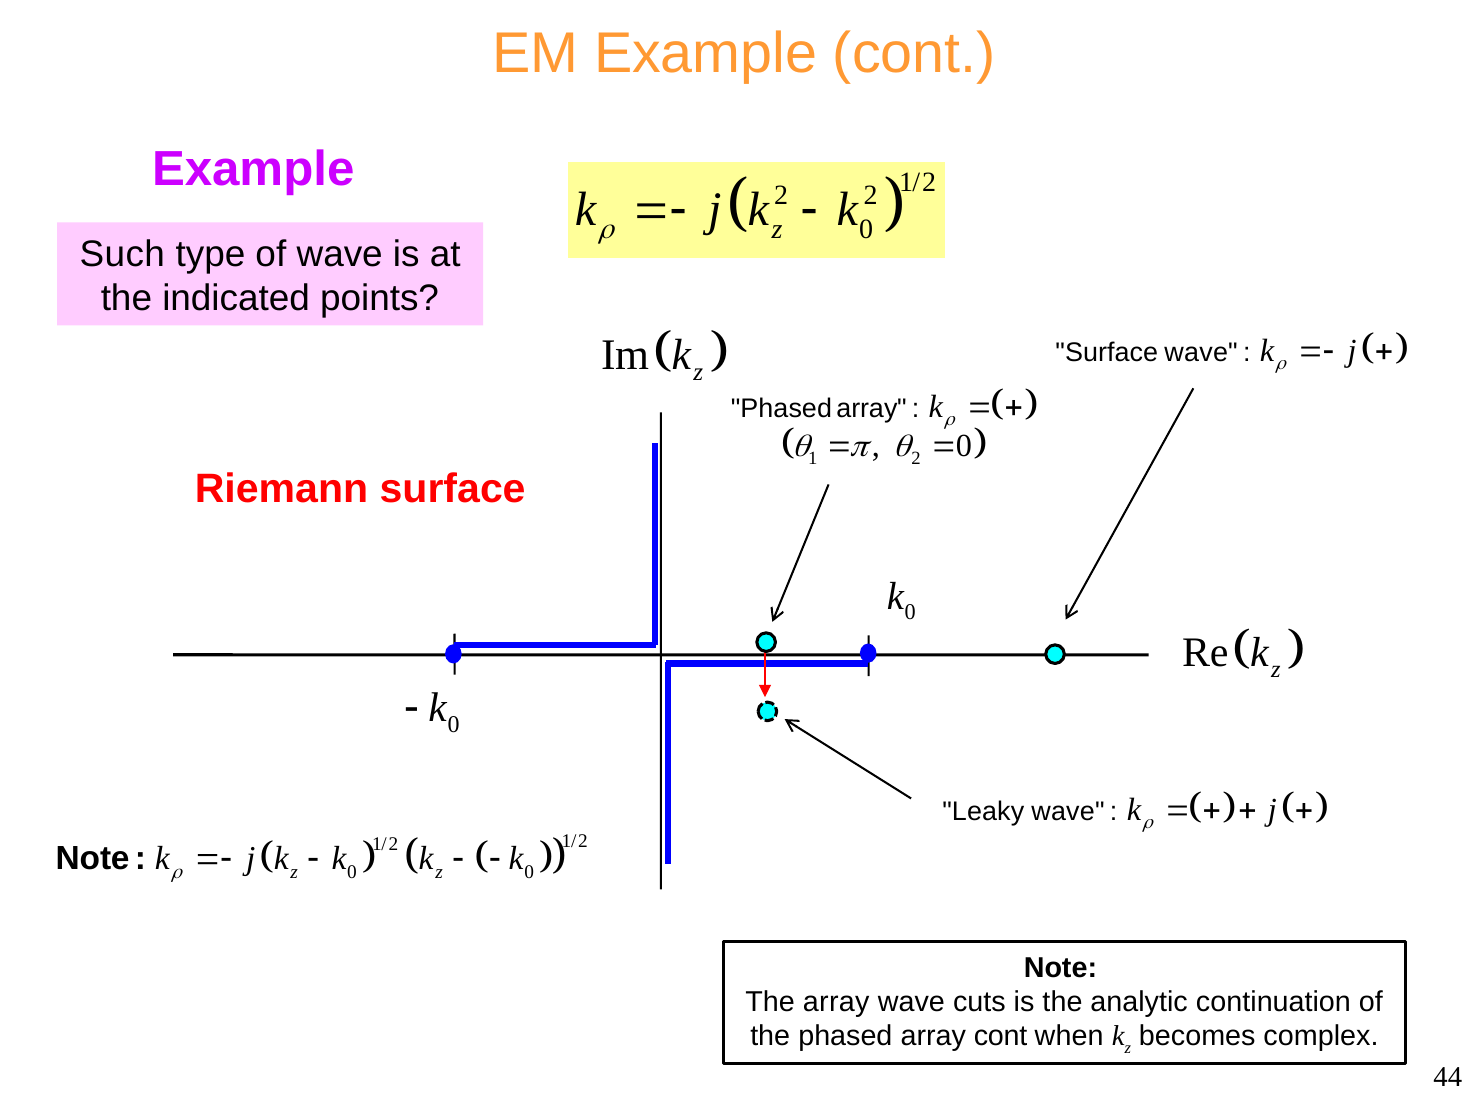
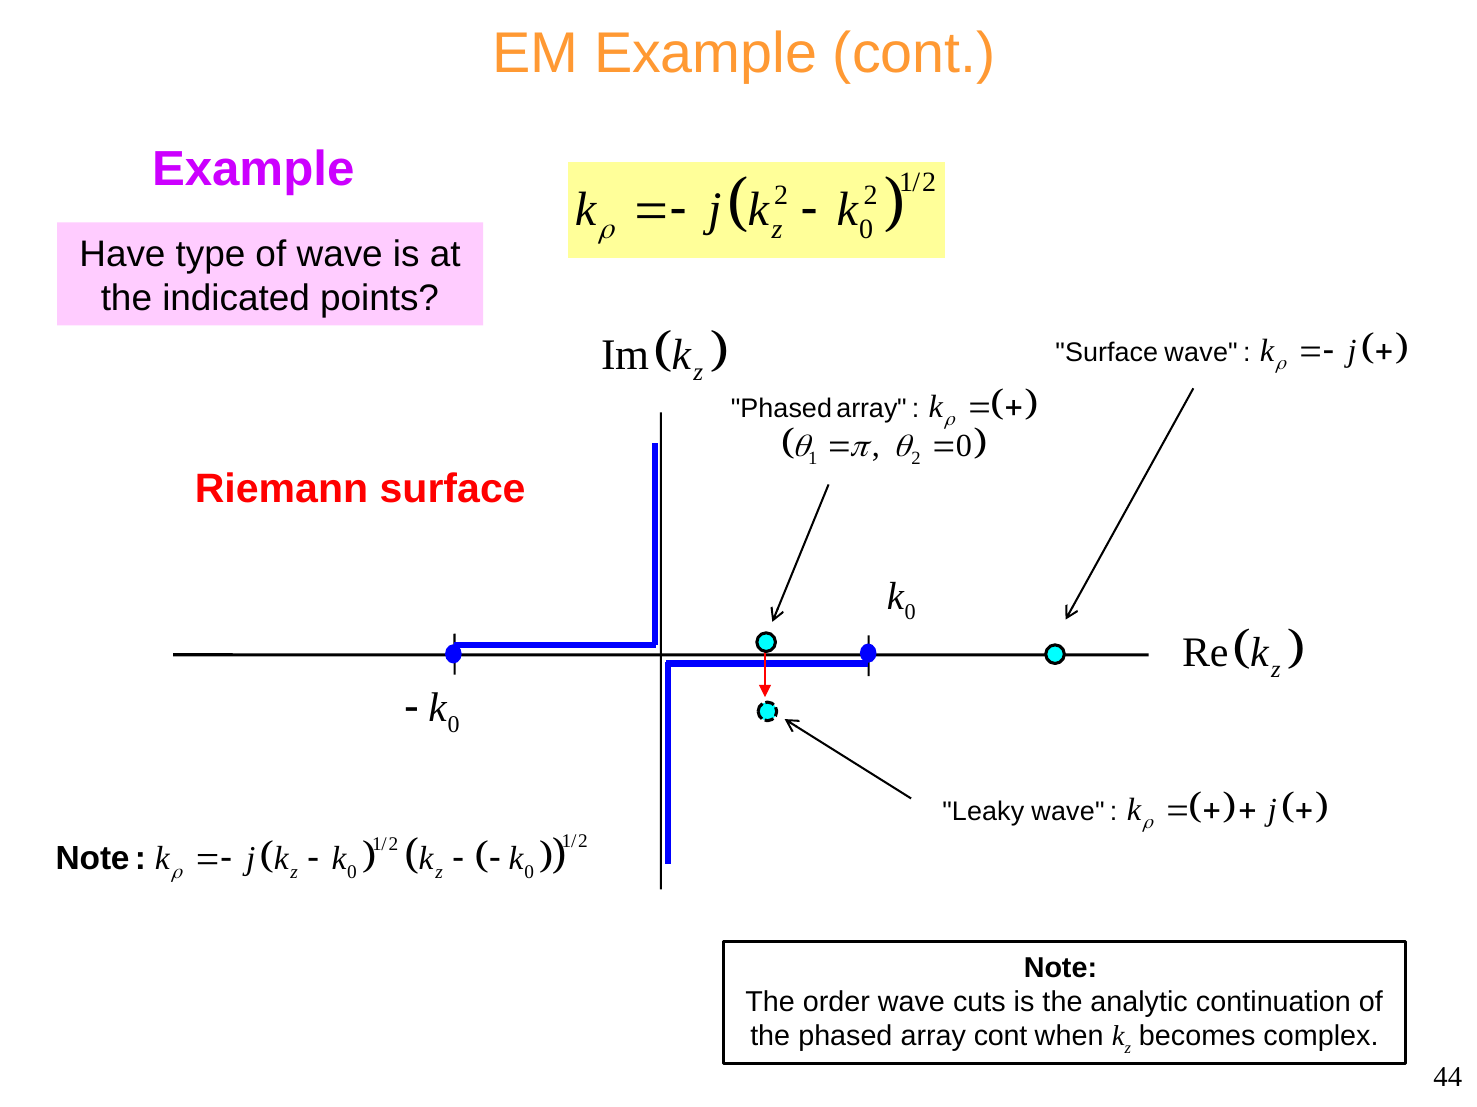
Such: Such -> Have
The array: array -> order
